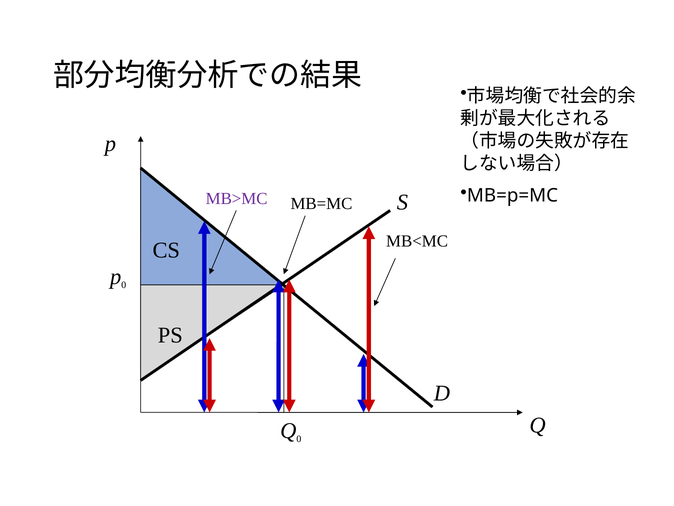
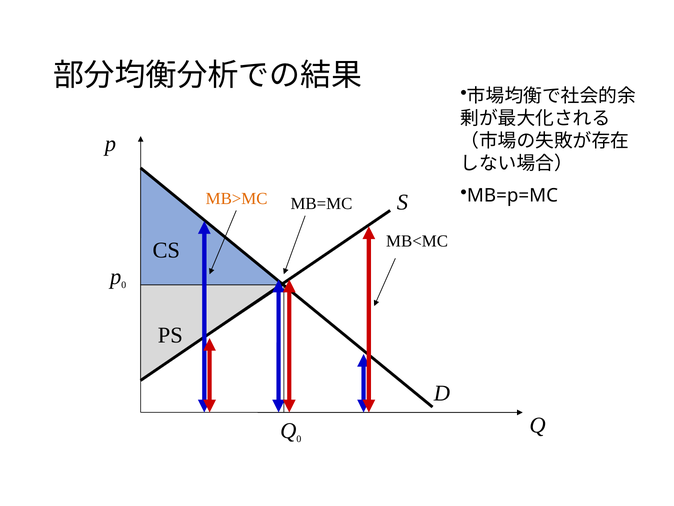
MB>MC colour: purple -> orange
